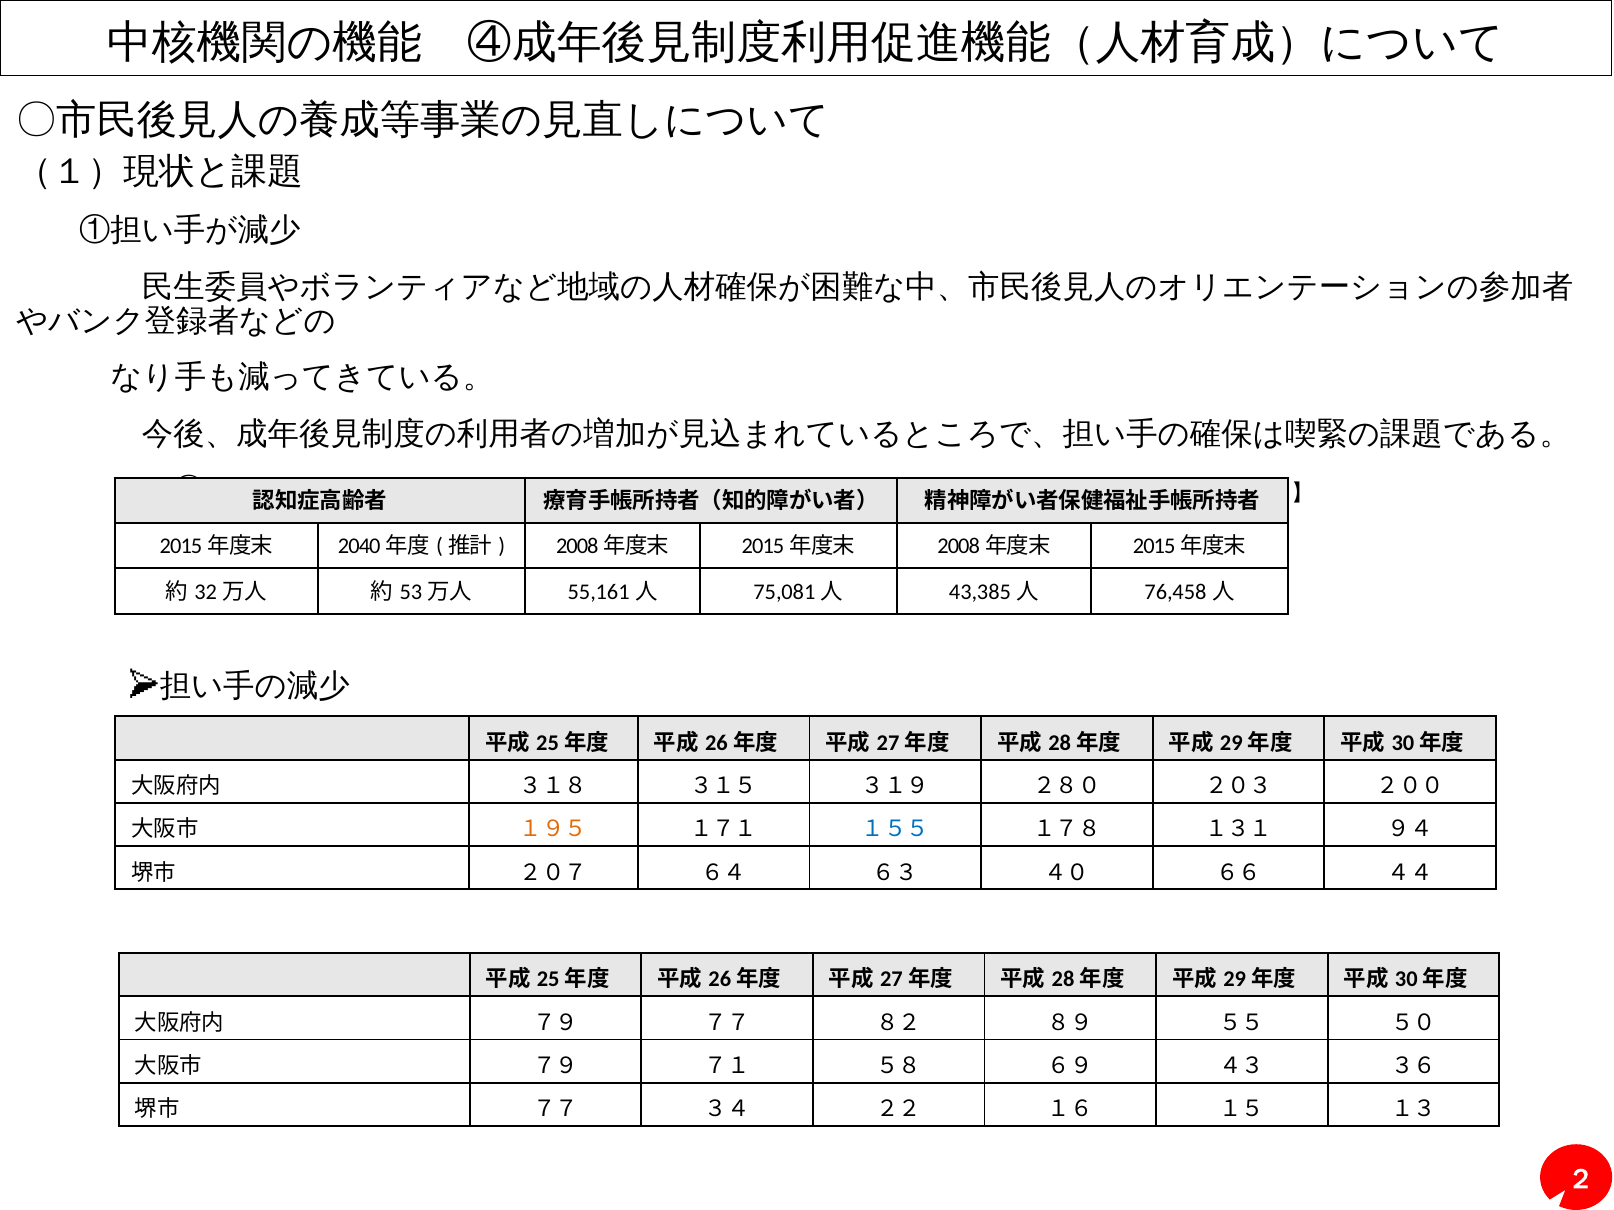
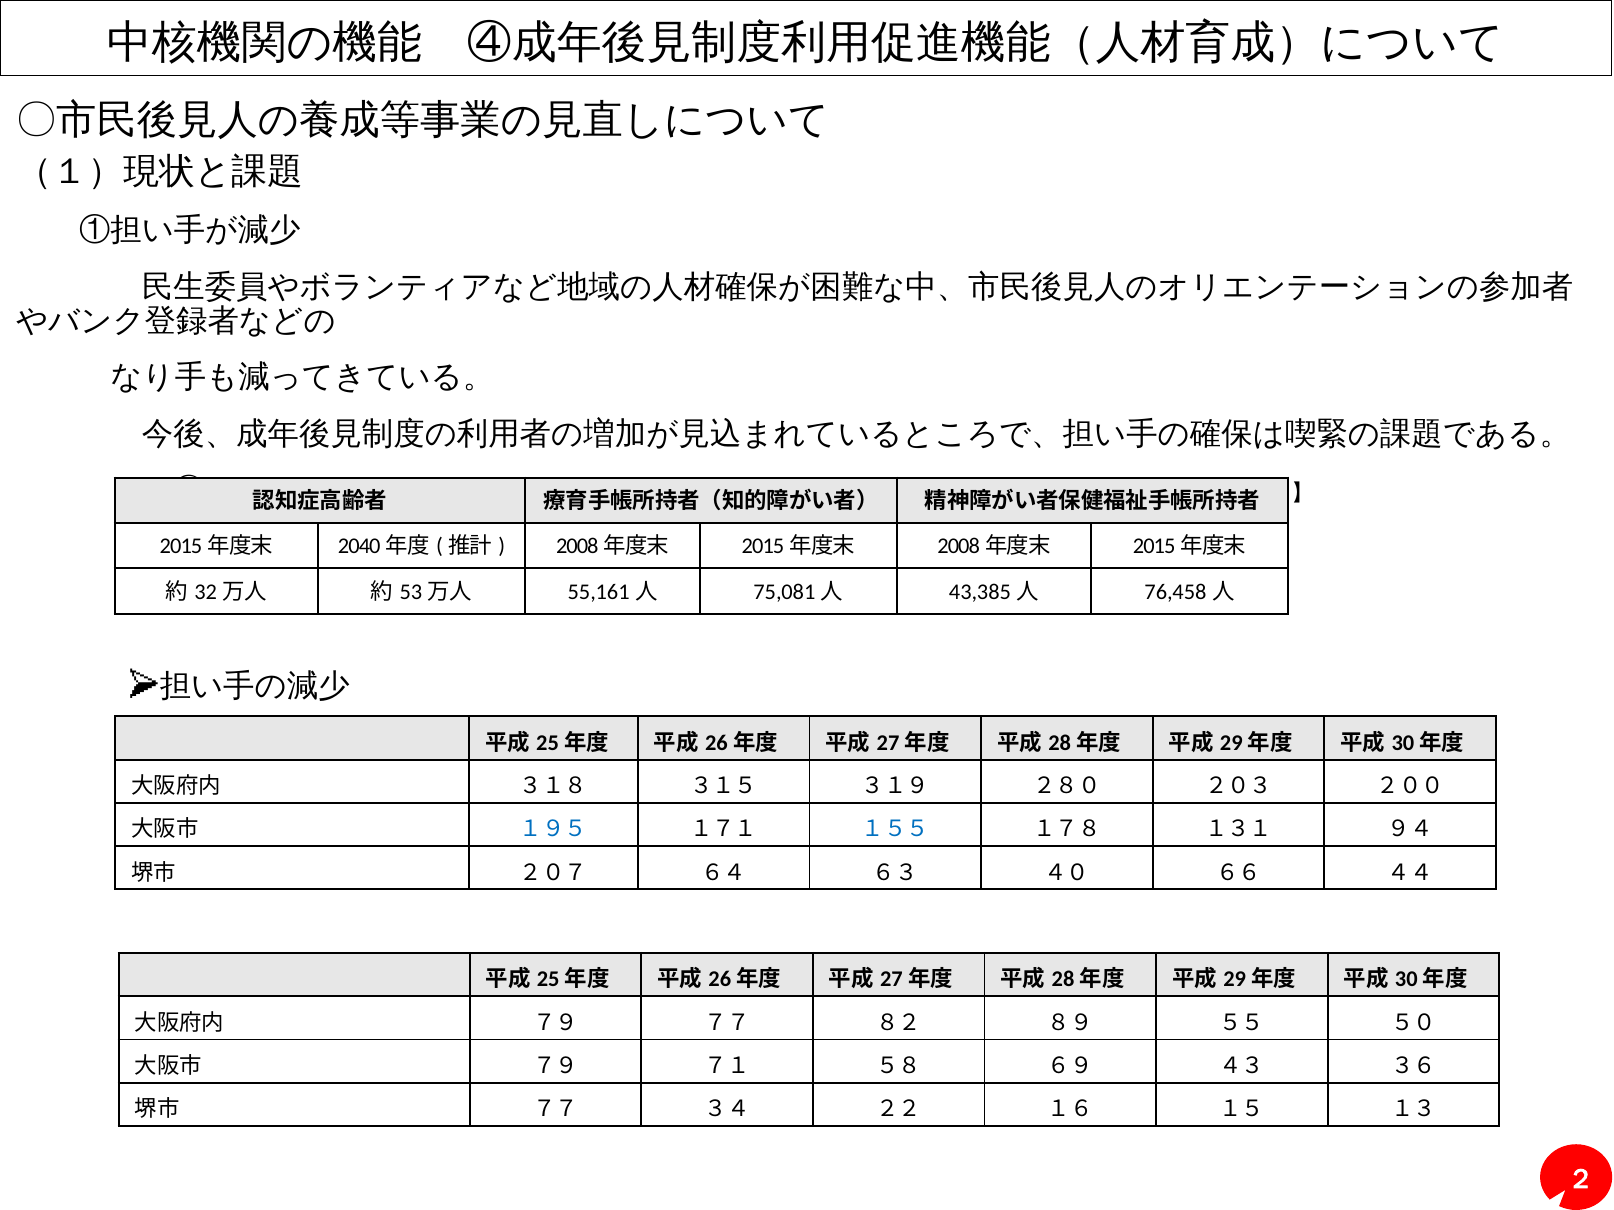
１９５ colour: orange -> blue
